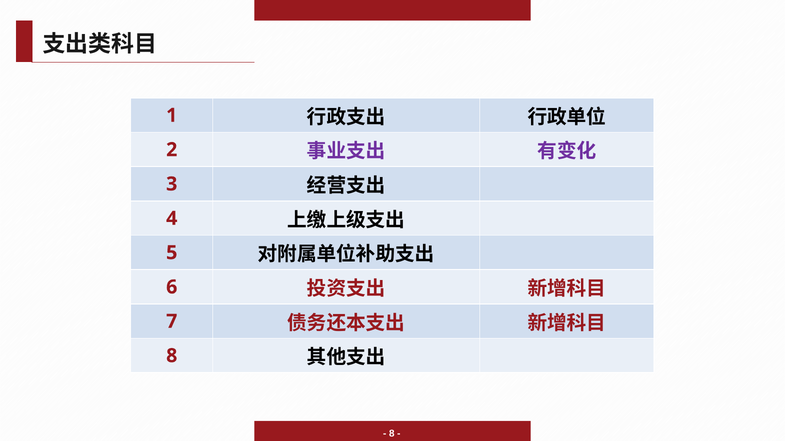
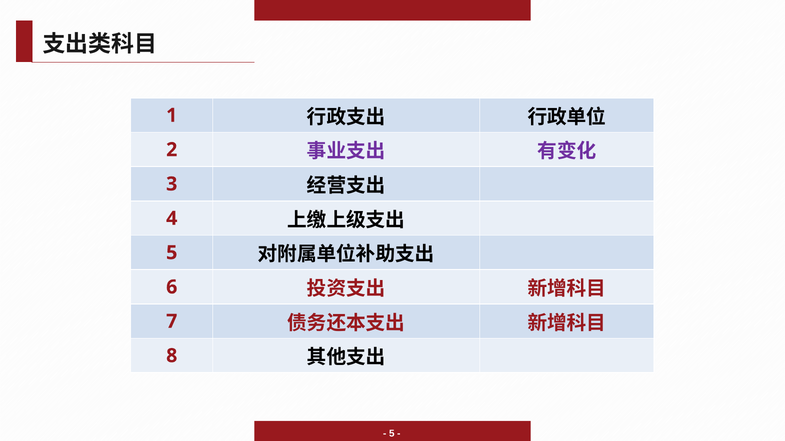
8 at (392, 434): 8 -> 5
